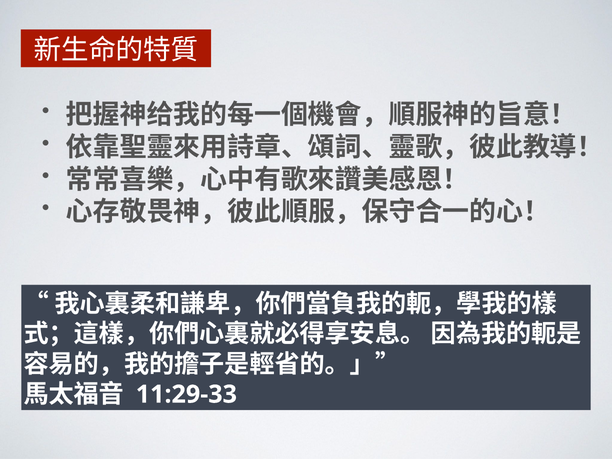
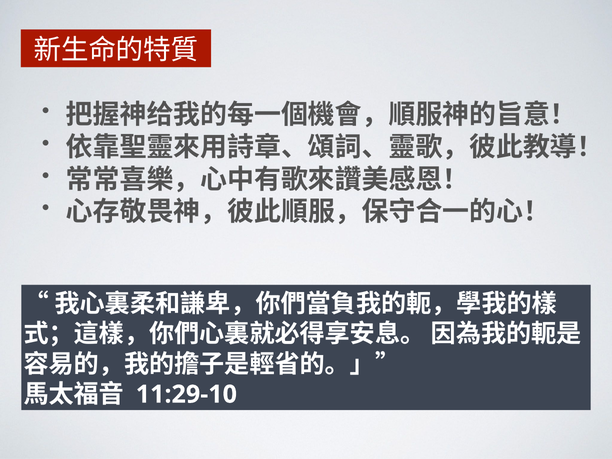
11:29-33: 11:29-33 -> 11:29-10
